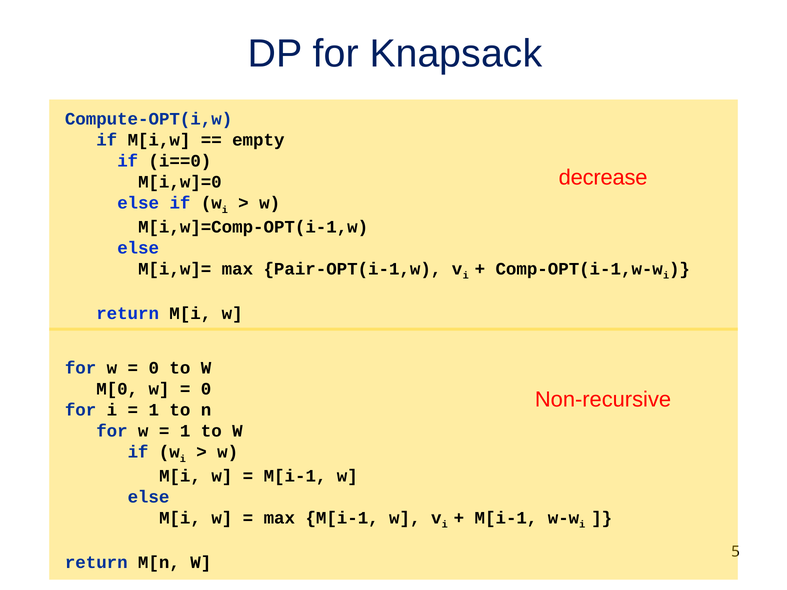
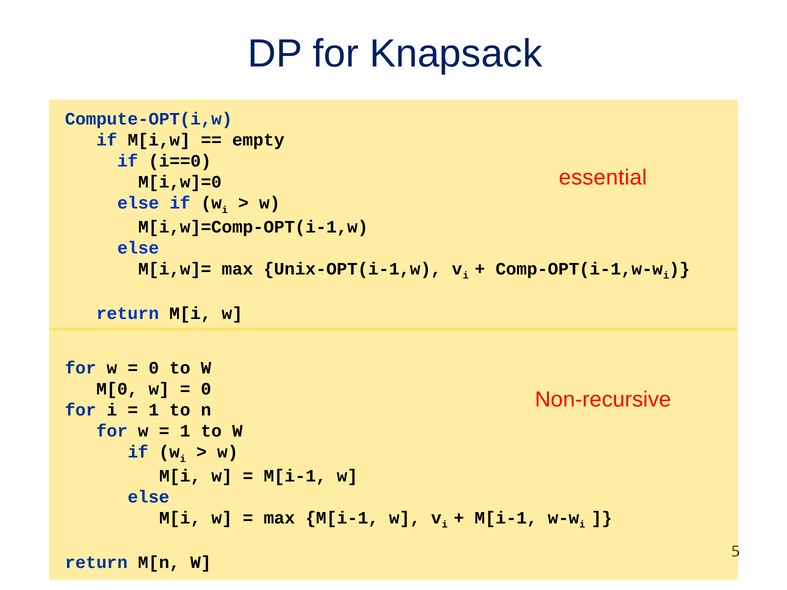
decrease: decrease -> essential
Pair-OPT(i-1,w: Pair-OPT(i-1,w -> Unix-OPT(i-1,w
